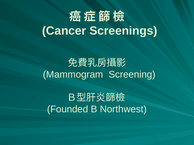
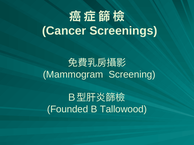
Northwest: Northwest -> Tallowood
